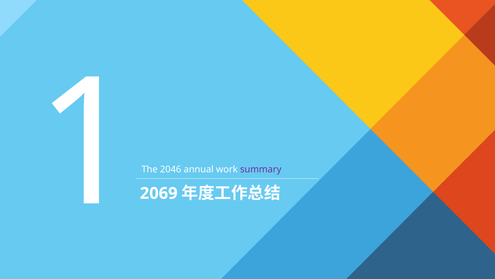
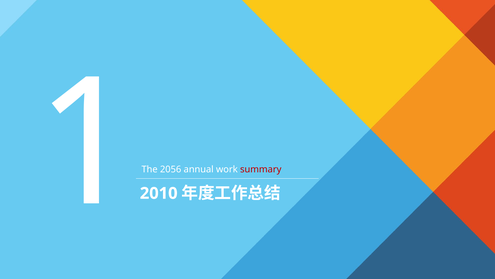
2046: 2046 -> 2056
summary colour: purple -> red
2069: 2069 -> 2010
